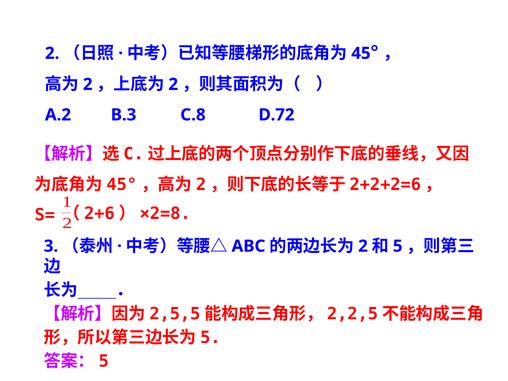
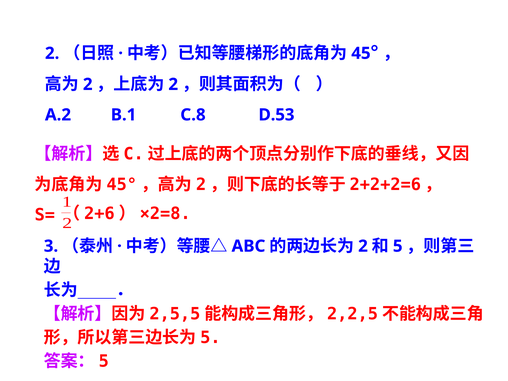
B.3: B.3 -> B.1
D.72: D.72 -> D.53
